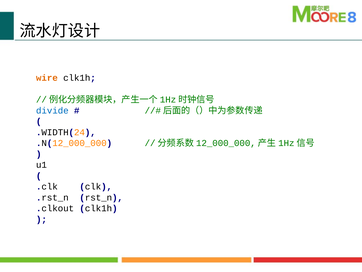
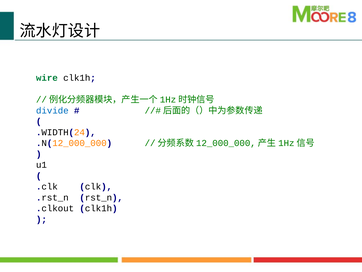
wire colour: orange -> green
